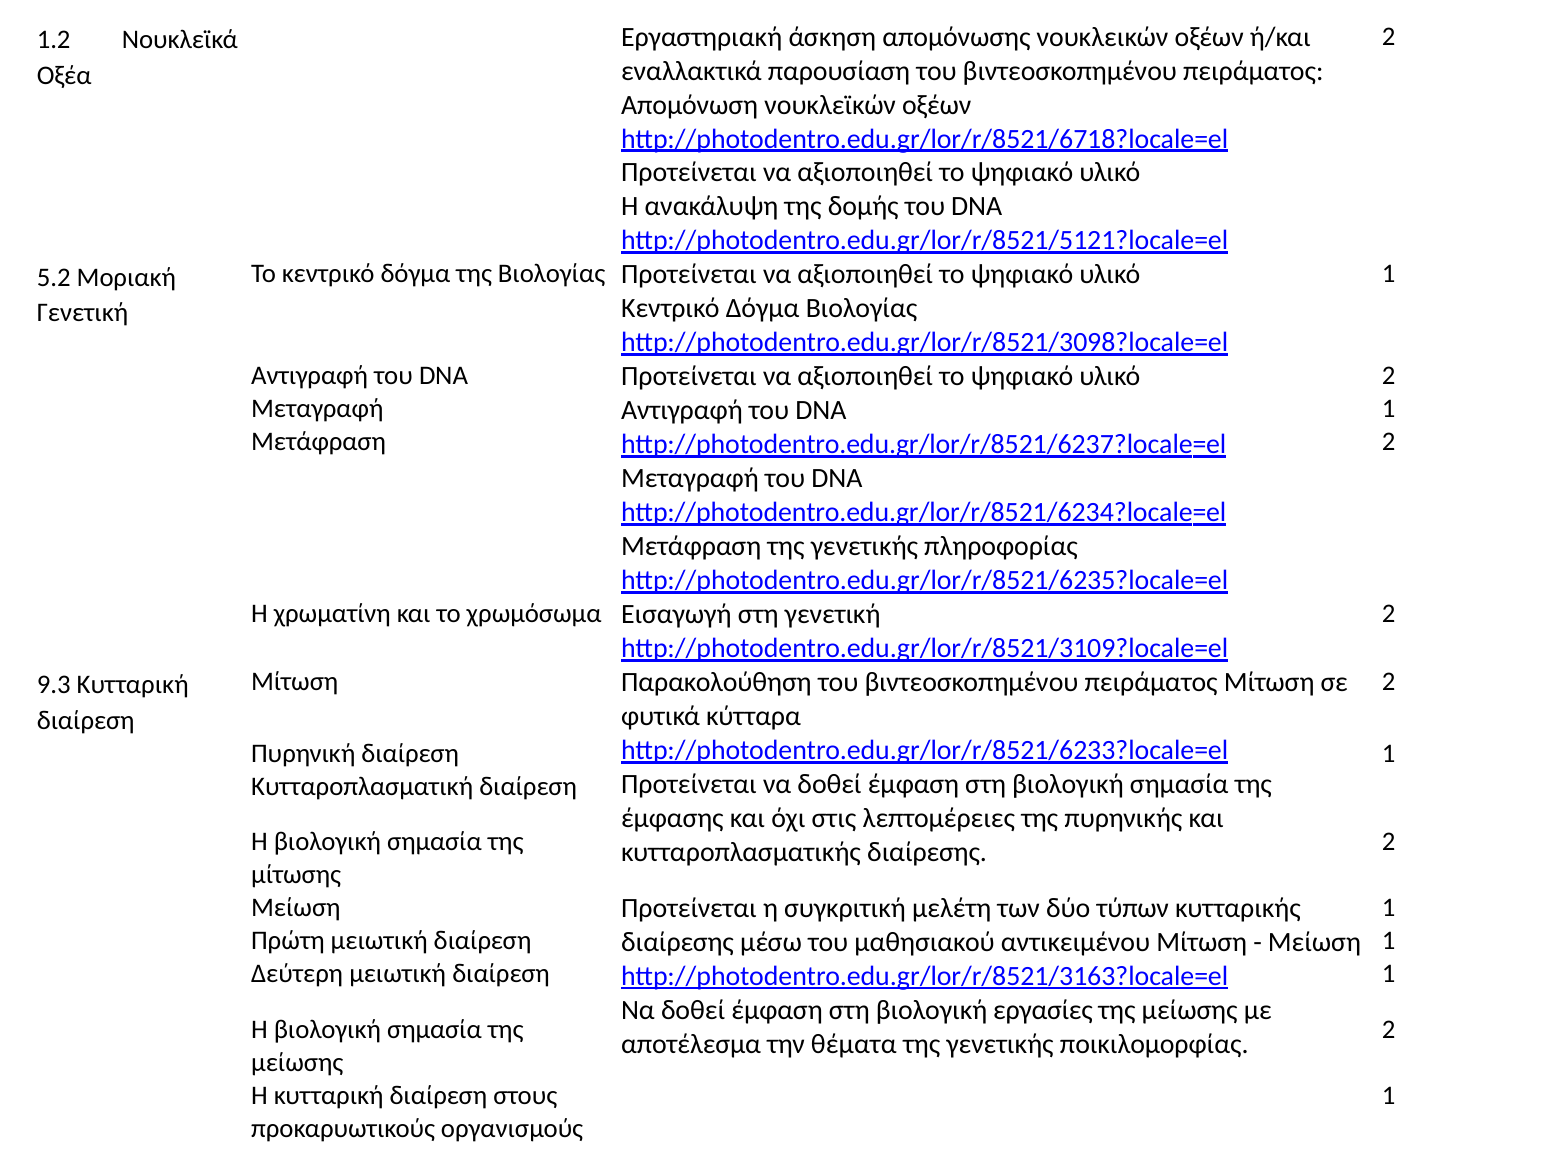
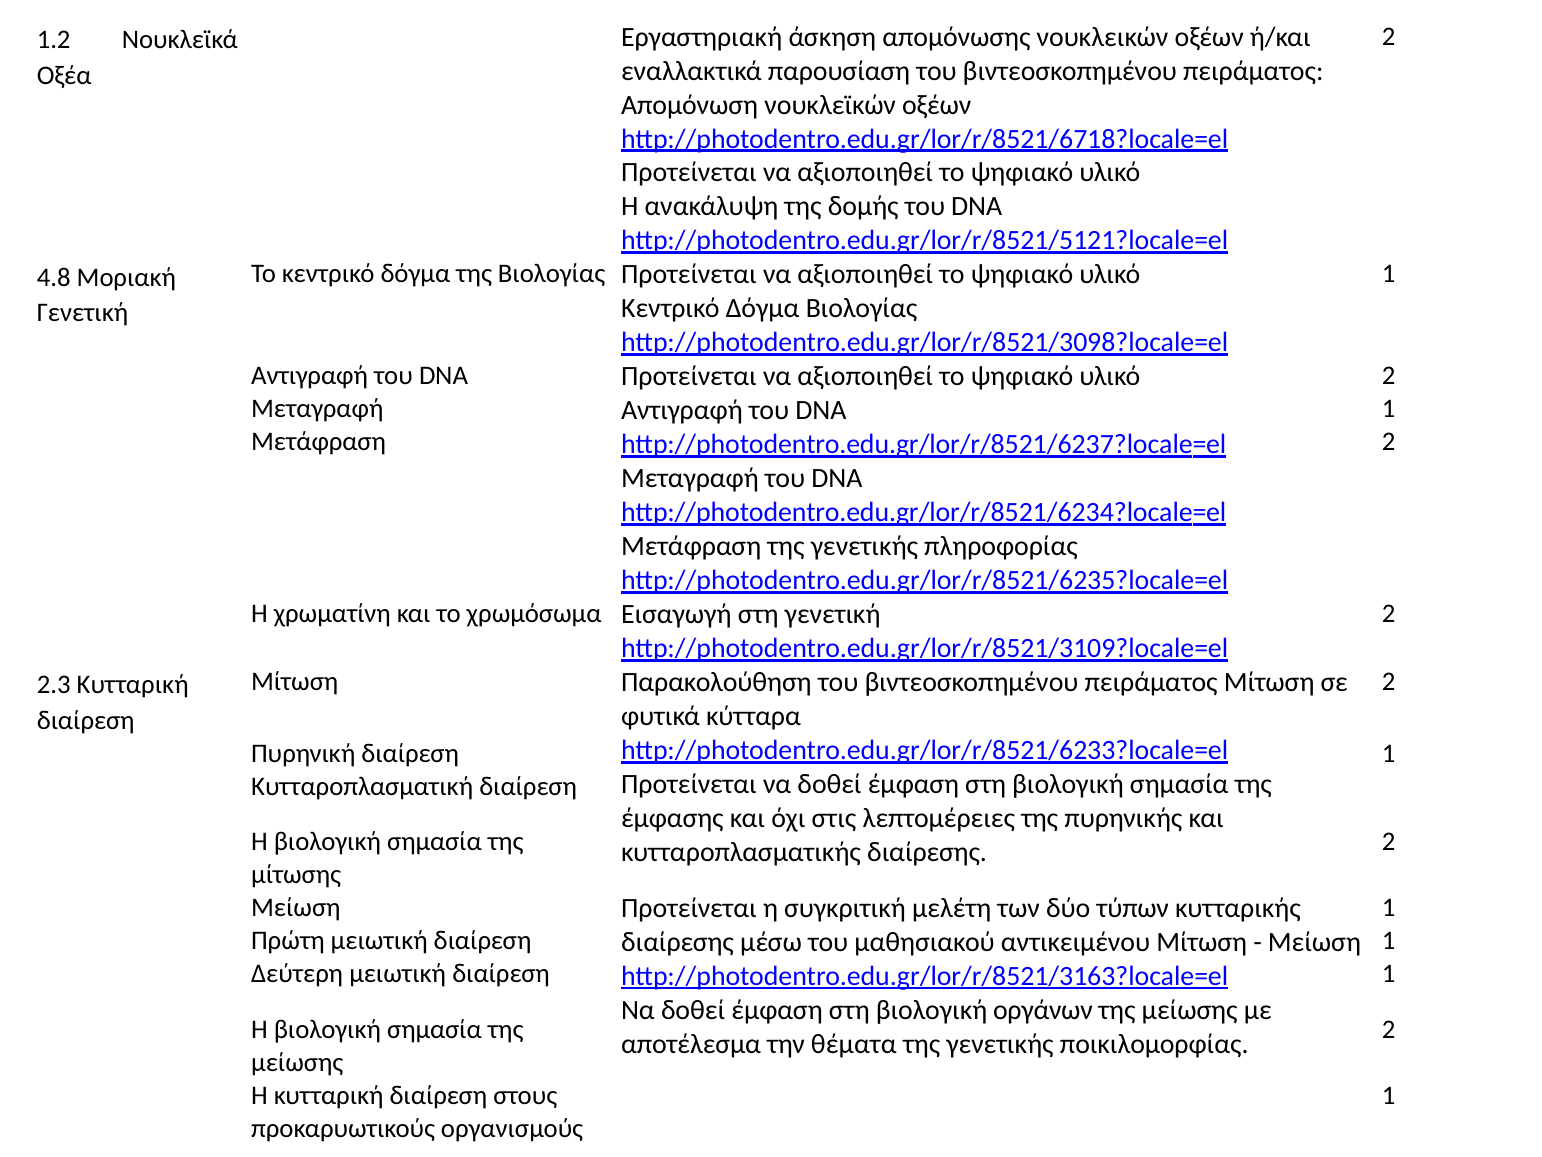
5.2: 5.2 -> 4.8
9.3: 9.3 -> 2.3
εργασίες: εργασίες -> οργάνων
